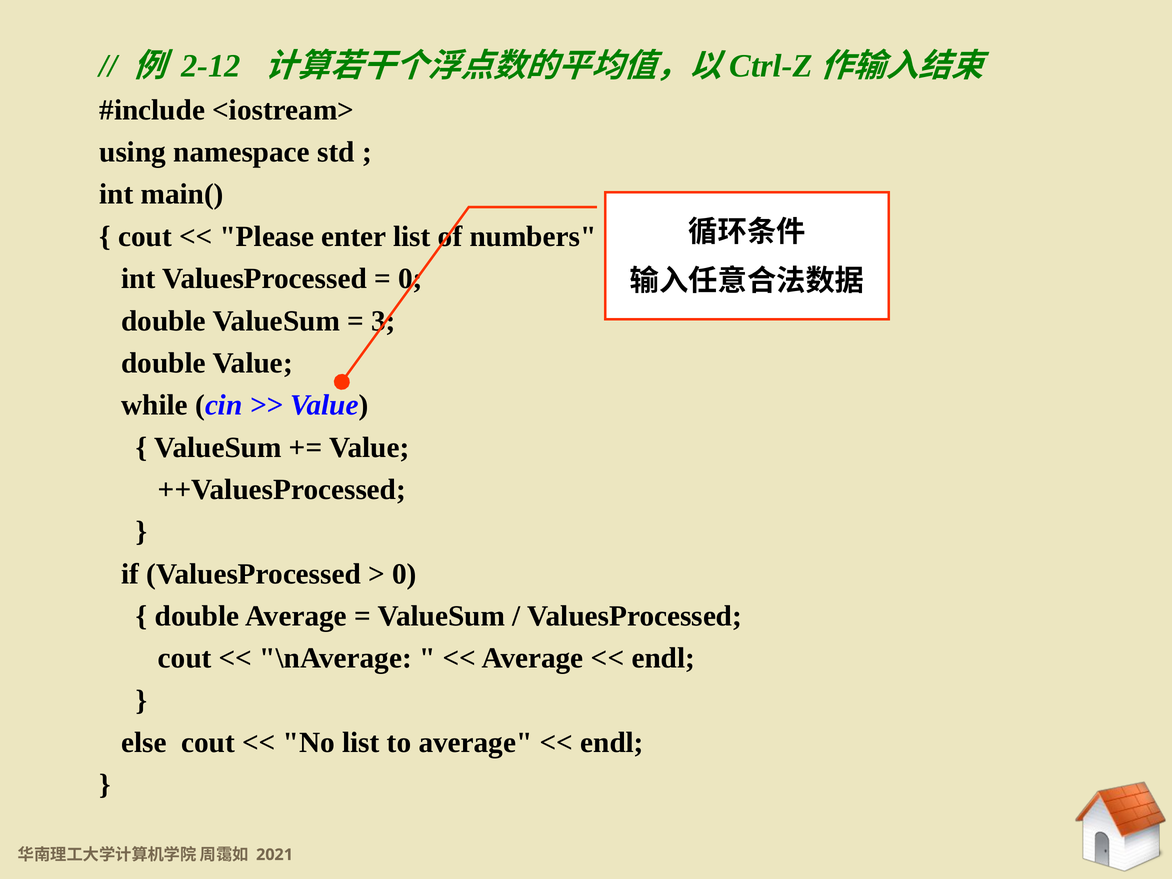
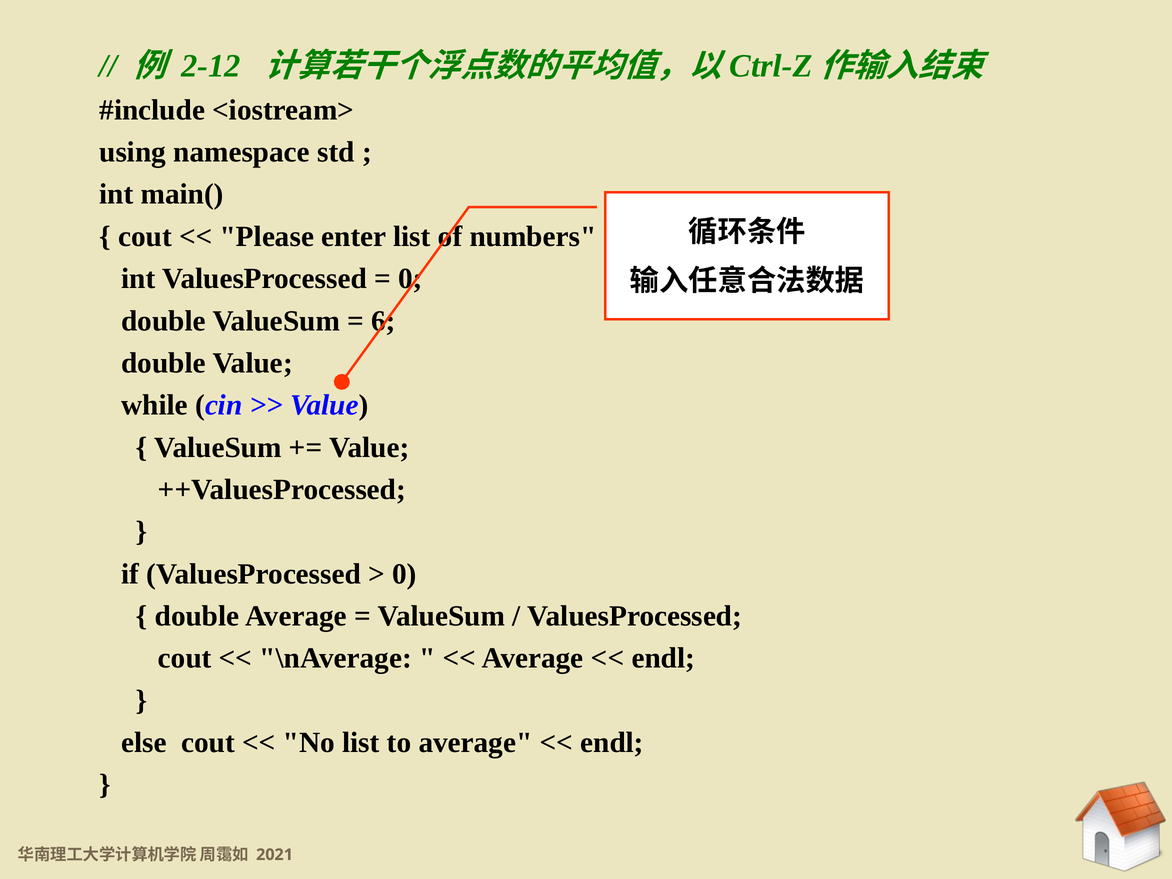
3: 3 -> 6
